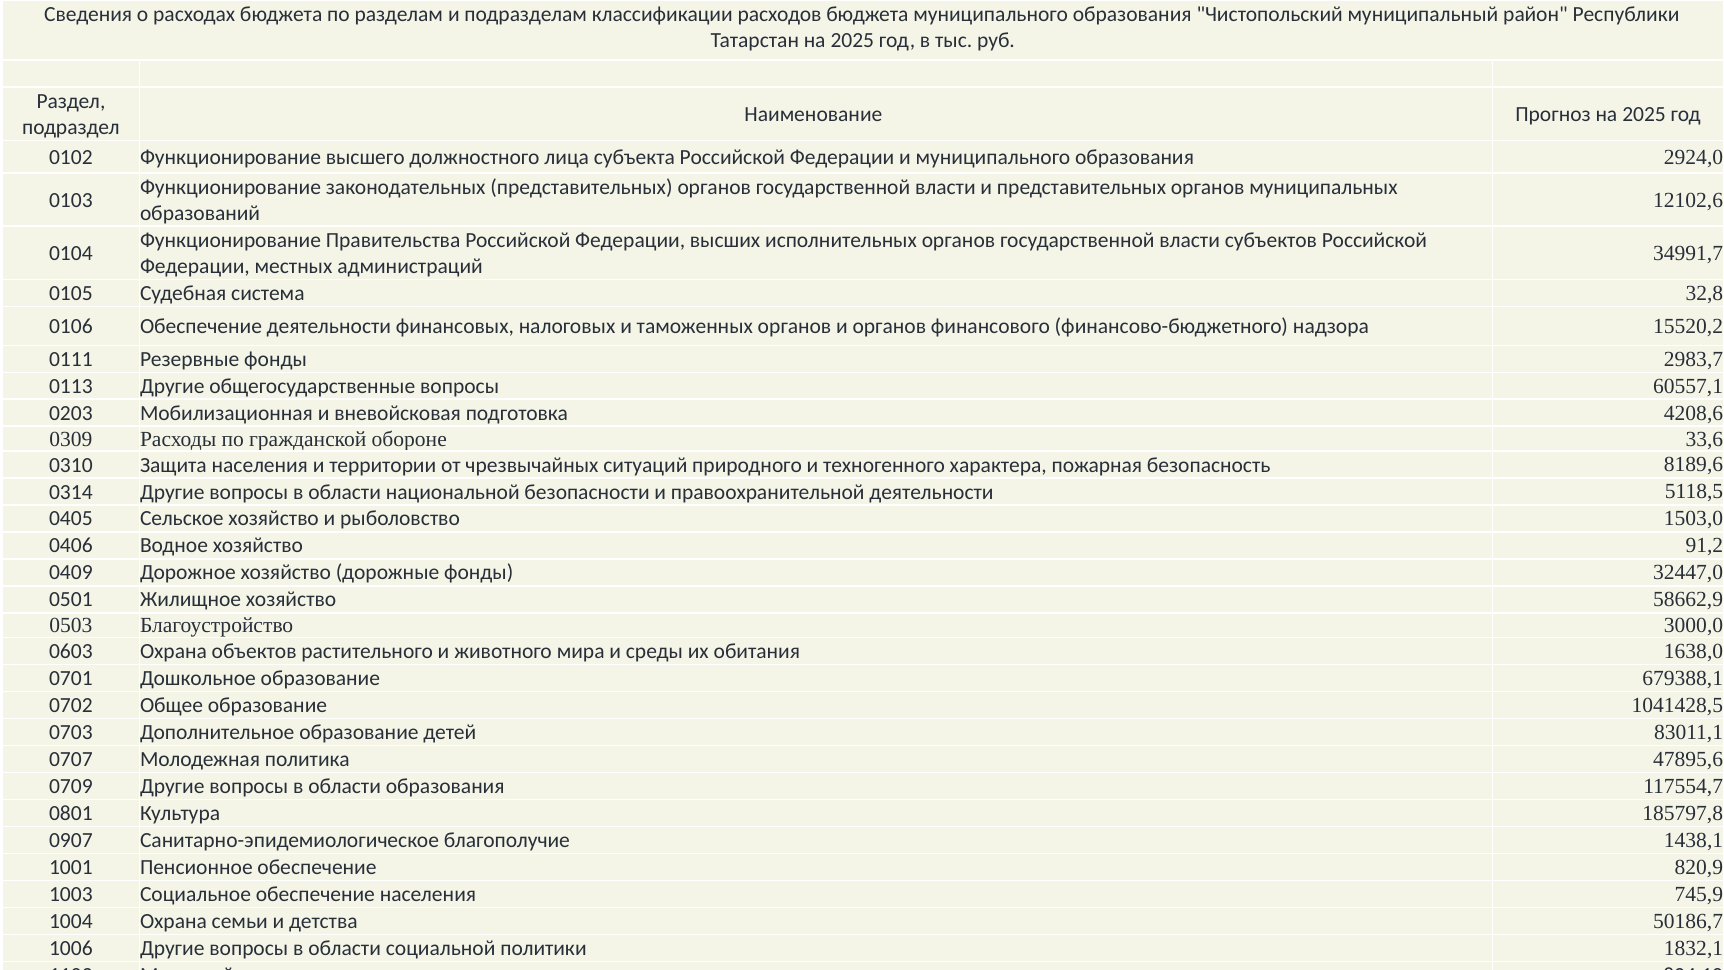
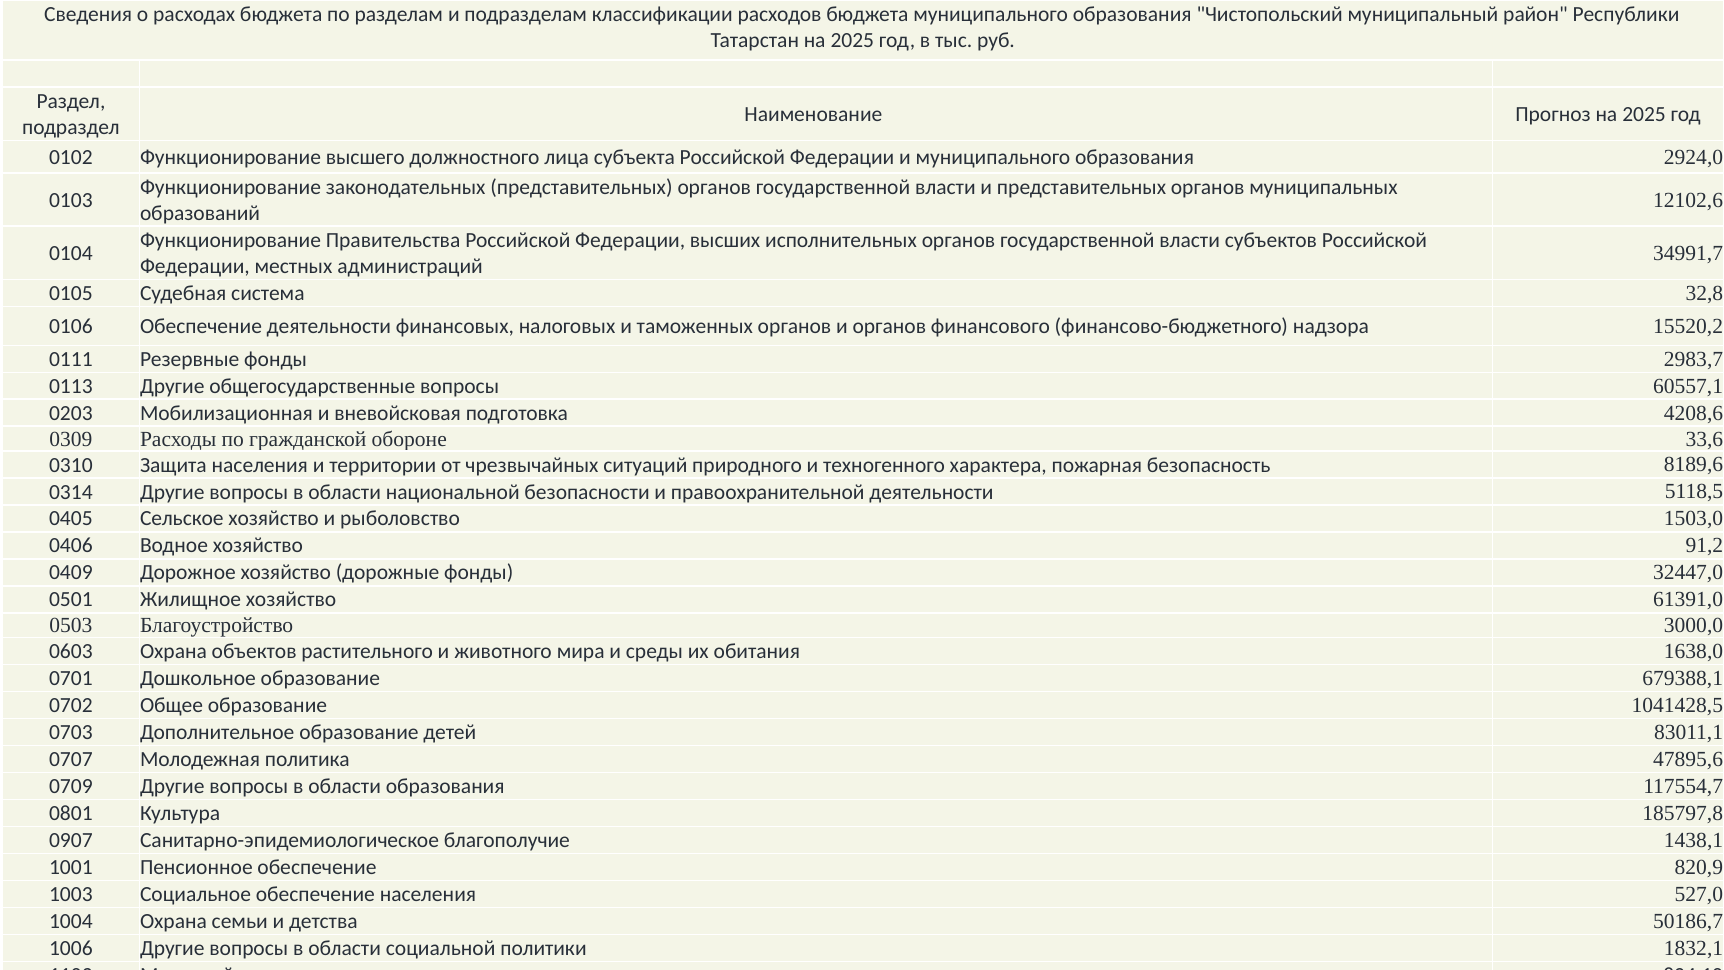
58662,9: 58662,9 -> 61391,0
745,9: 745,9 -> 527,0
